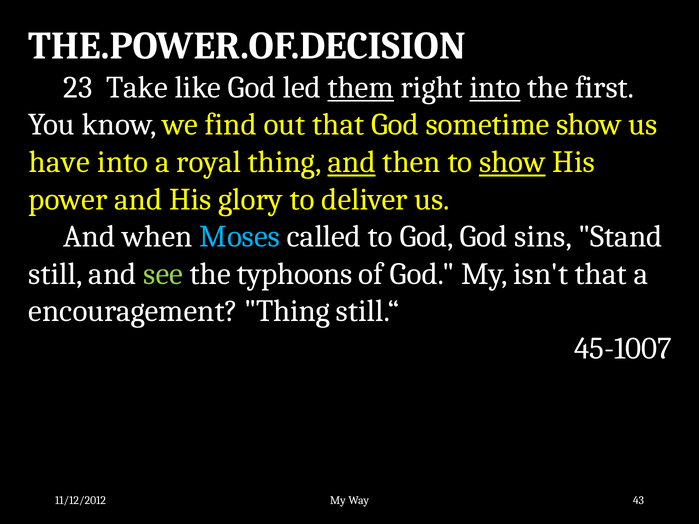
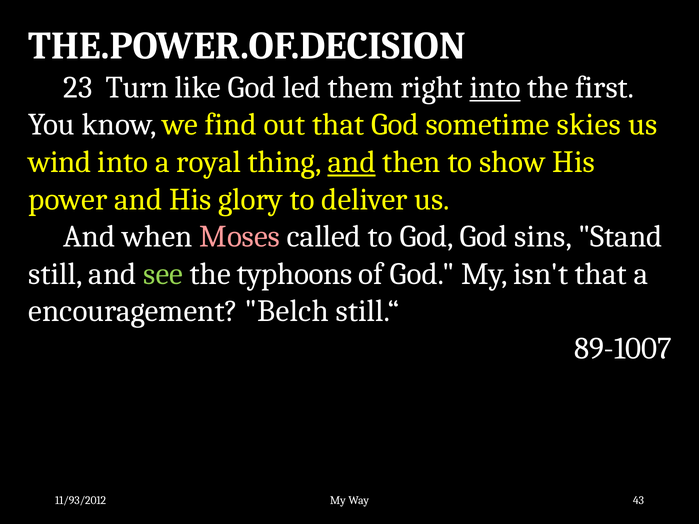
Take: Take -> Turn
them underline: present -> none
sometime show: show -> skies
have: have -> wind
show at (512, 162) underline: present -> none
Moses colour: light blue -> pink
encouragement Thing: Thing -> Belch
45-1007: 45-1007 -> 89-1007
11/12/2012: 11/12/2012 -> 11/93/2012
